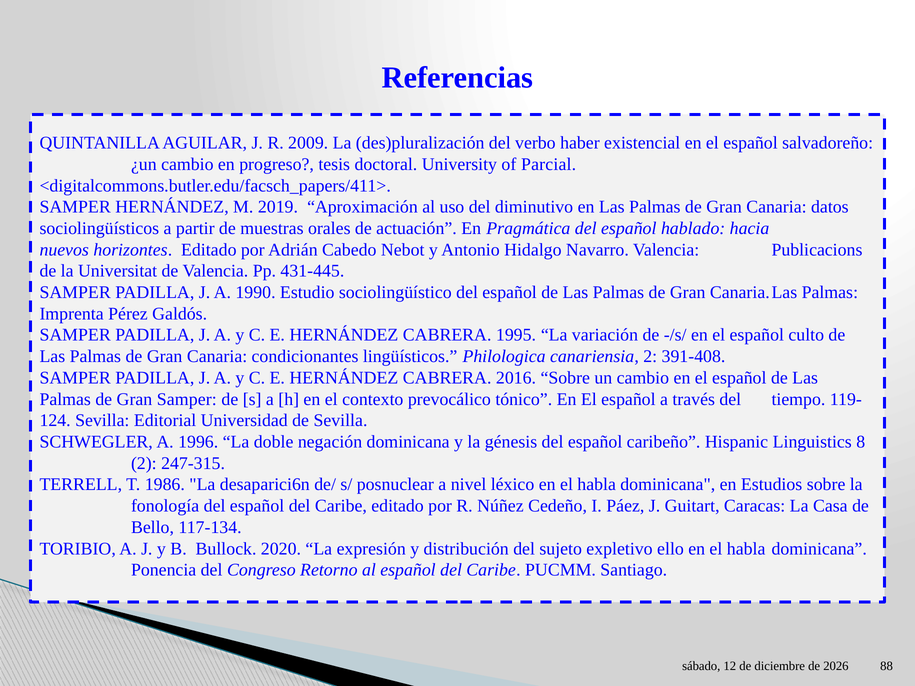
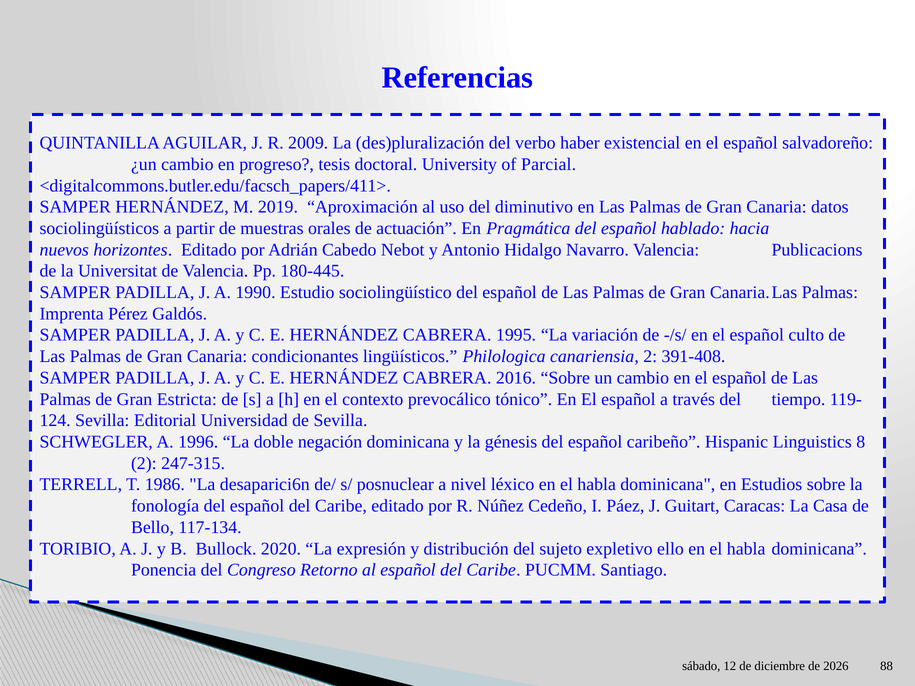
431-445: 431-445 -> 180-445
Gran Samper: Samper -> Estricta
